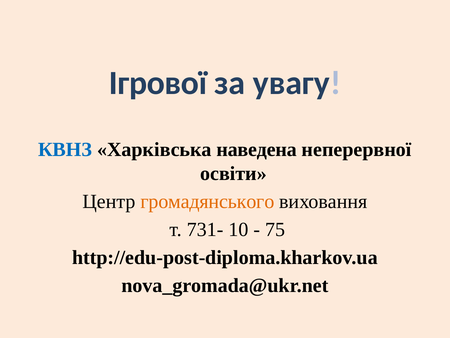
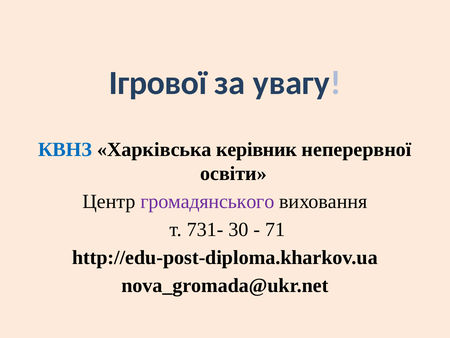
наведена: наведена -> керівник
громадянського colour: orange -> purple
10: 10 -> 30
75: 75 -> 71
